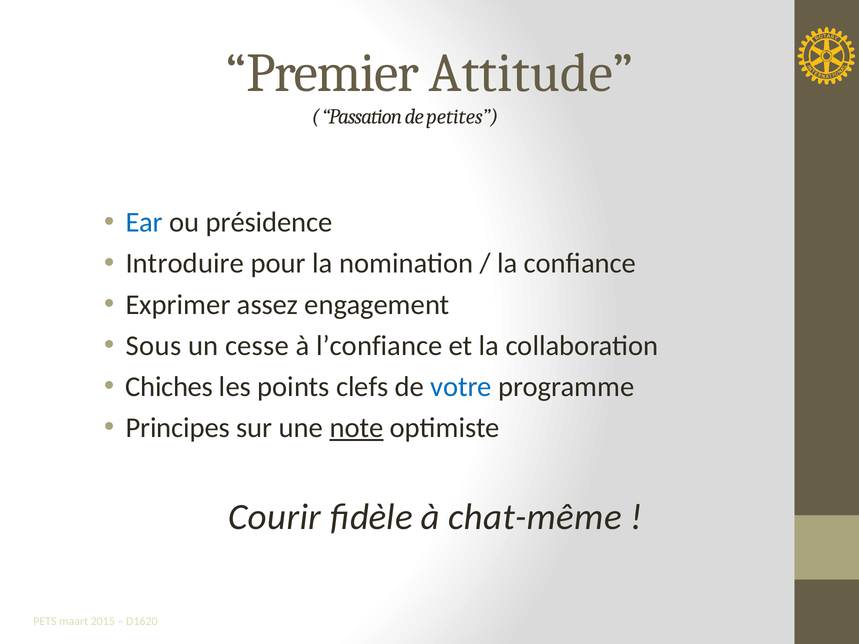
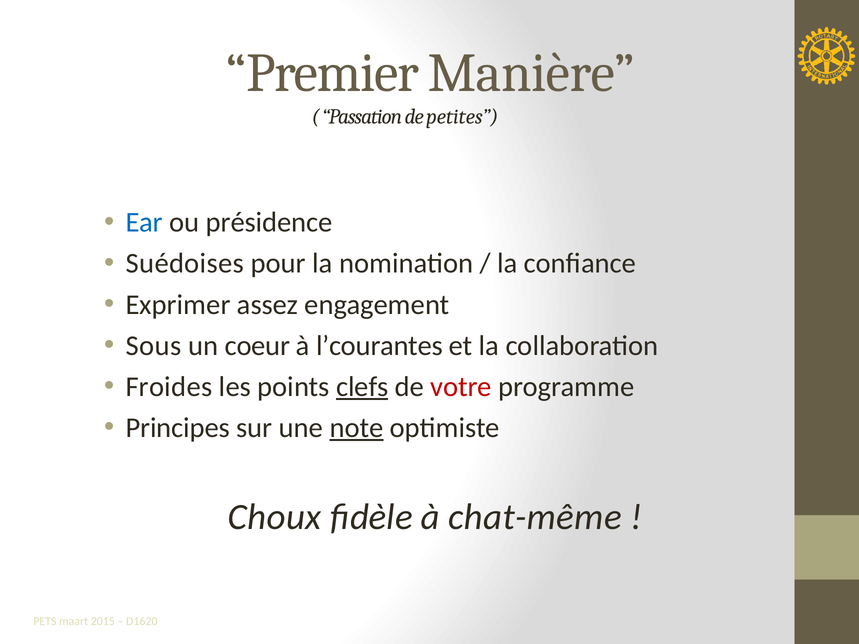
Attitude: Attitude -> Manière
Introduire: Introduire -> Suédoises
cesse: cesse -> coeur
l’confiance: l’confiance -> l’courantes
Chiches: Chiches -> Froides
clefs underline: none -> present
votre colour: blue -> red
Courir: Courir -> Choux
